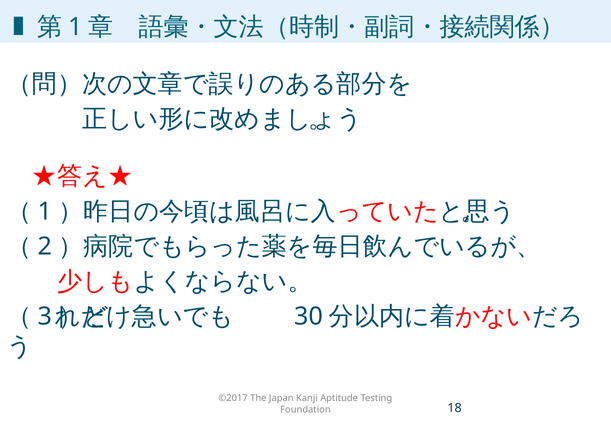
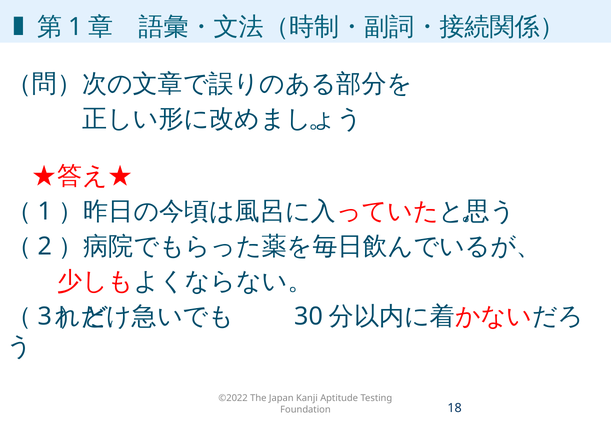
©2017: ©2017 -> ©2022
